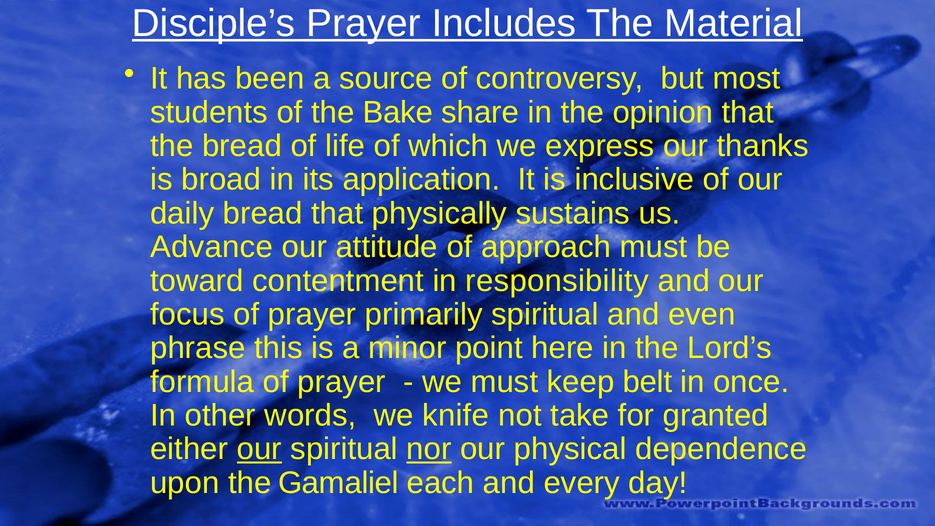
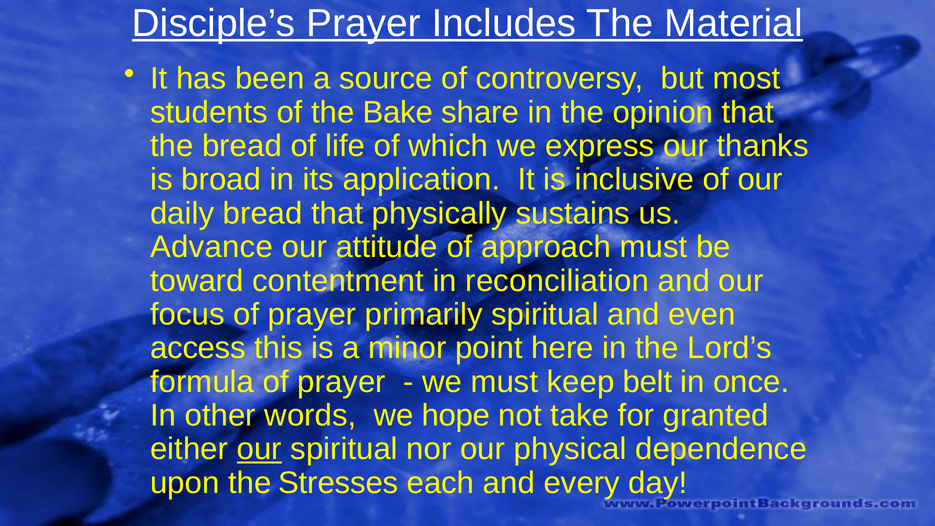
responsibility: responsibility -> reconciliation
phrase: phrase -> access
knife: knife -> hope
nor underline: present -> none
Gamaliel: Gamaliel -> Stresses
